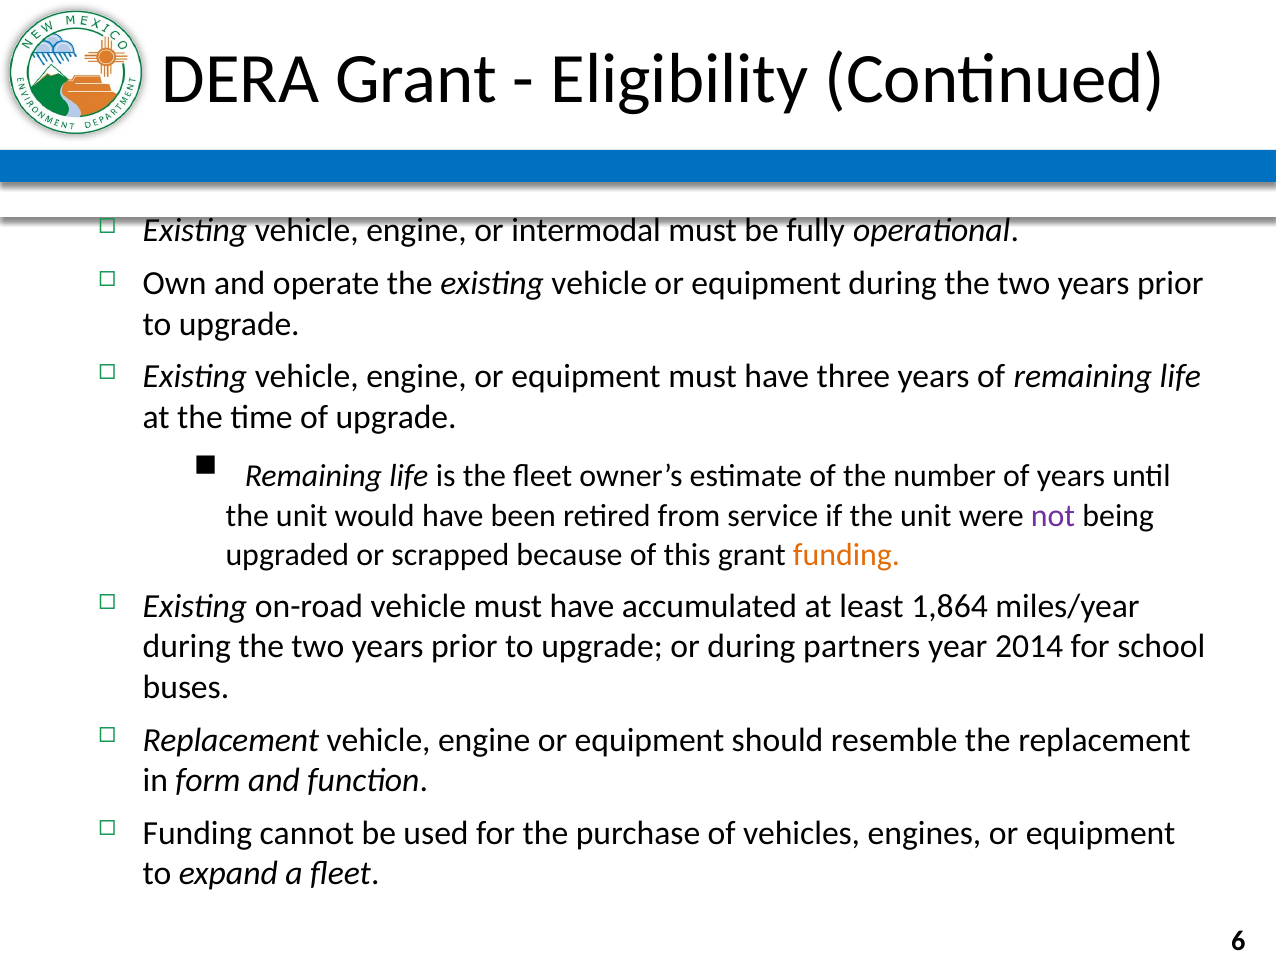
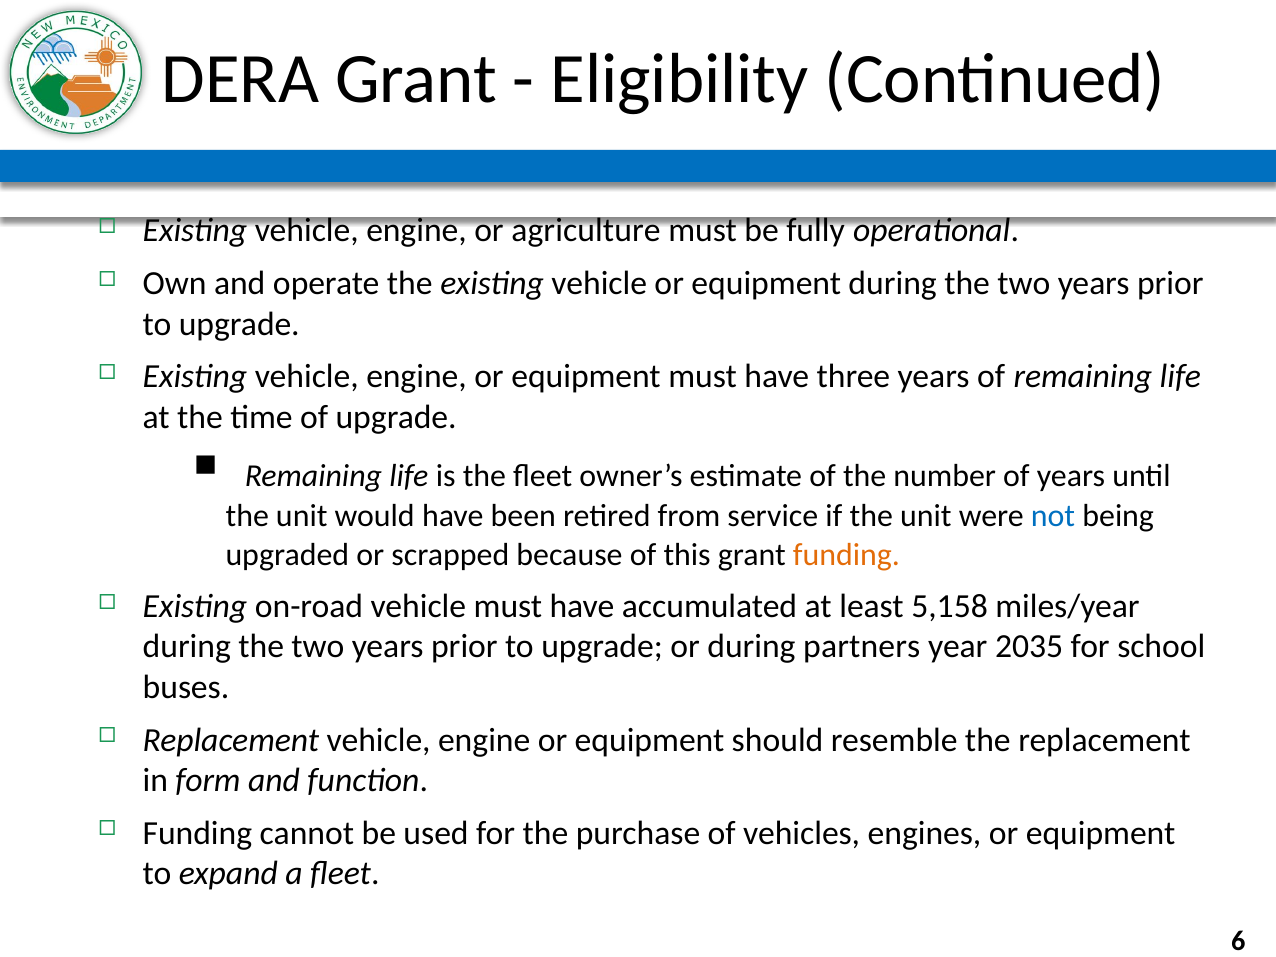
intermodal: intermodal -> agriculture
not colour: purple -> blue
1,864: 1,864 -> 5,158
2014: 2014 -> 2035
